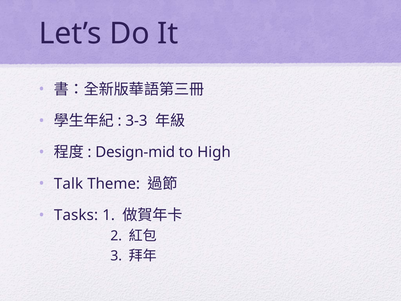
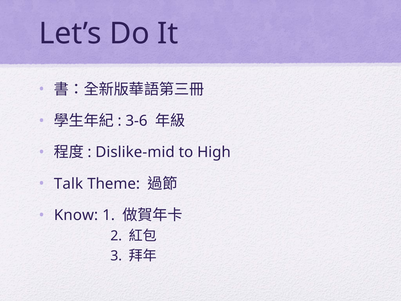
3-3: 3-3 -> 3-6
Design-mid: Design-mid -> Dislike-mid
Tasks: Tasks -> Know
